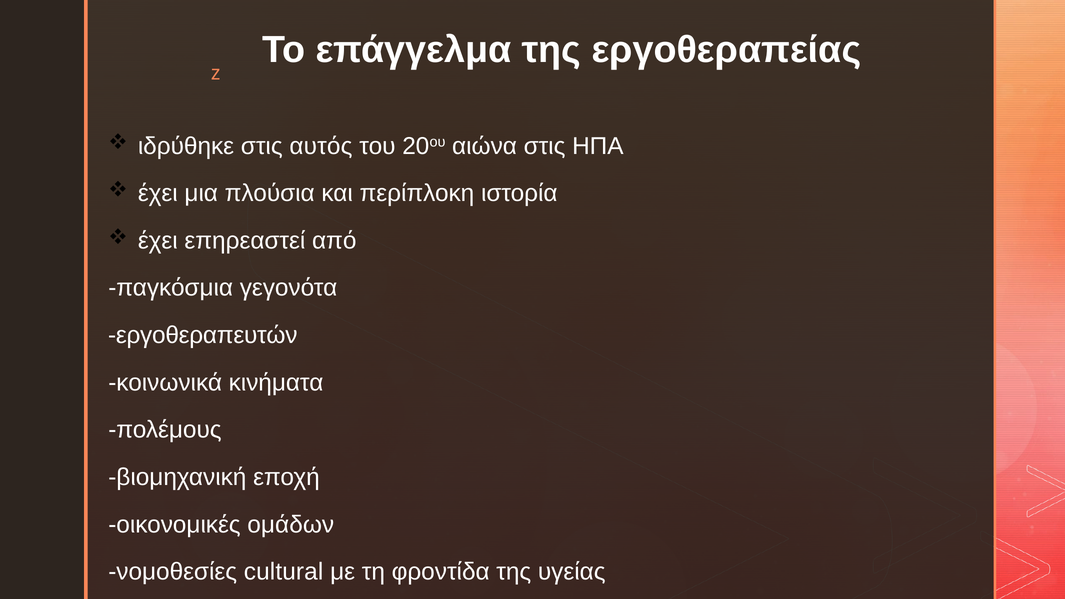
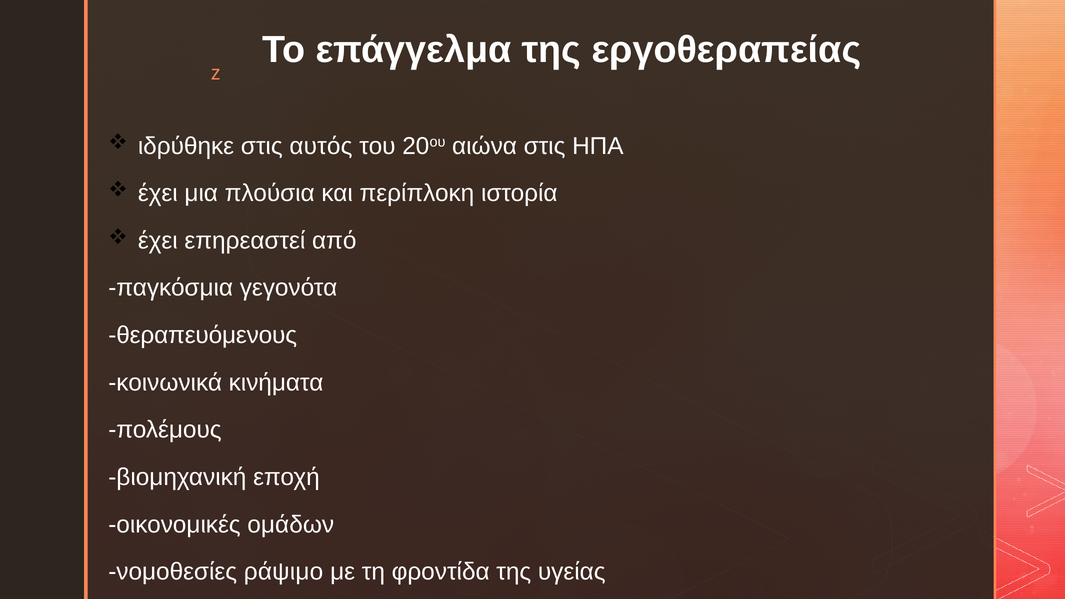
εργοθεραπευτών: εργοθεραπευτών -> θεραπευόμενους
cultural: cultural -> ράψιμο
